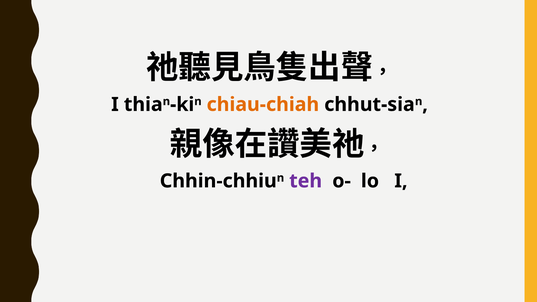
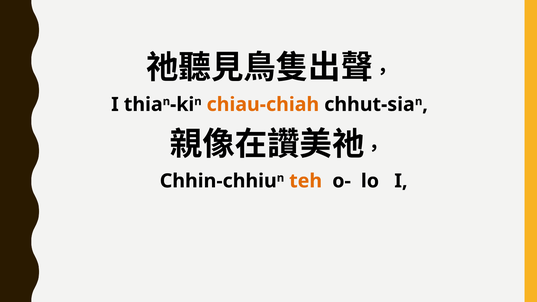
teh colour: purple -> orange
